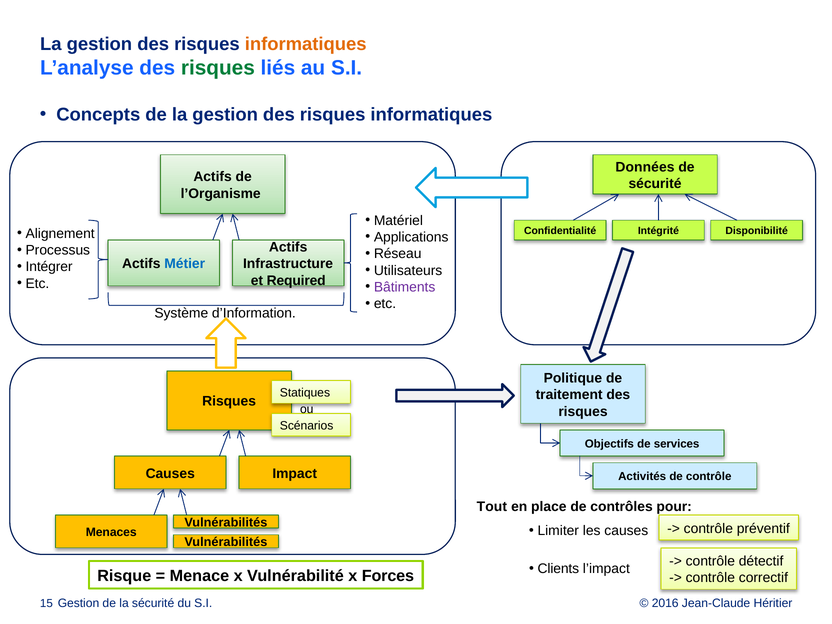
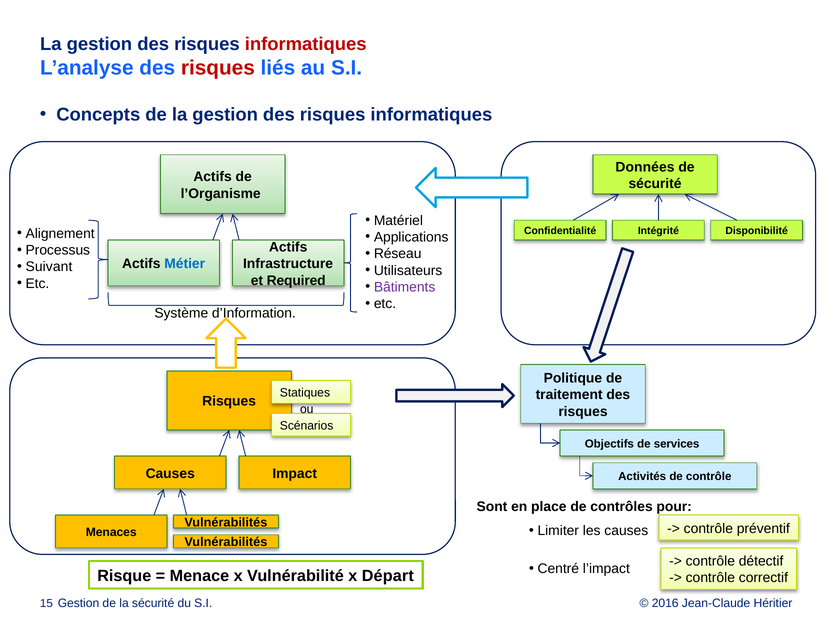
informatiques at (306, 44) colour: orange -> red
risques at (218, 68) colour: green -> red
Intégrer: Intégrer -> Suivant
Tout: Tout -> Sont
Clients: Clients -> Centré
Forces: Forces -> Départ
